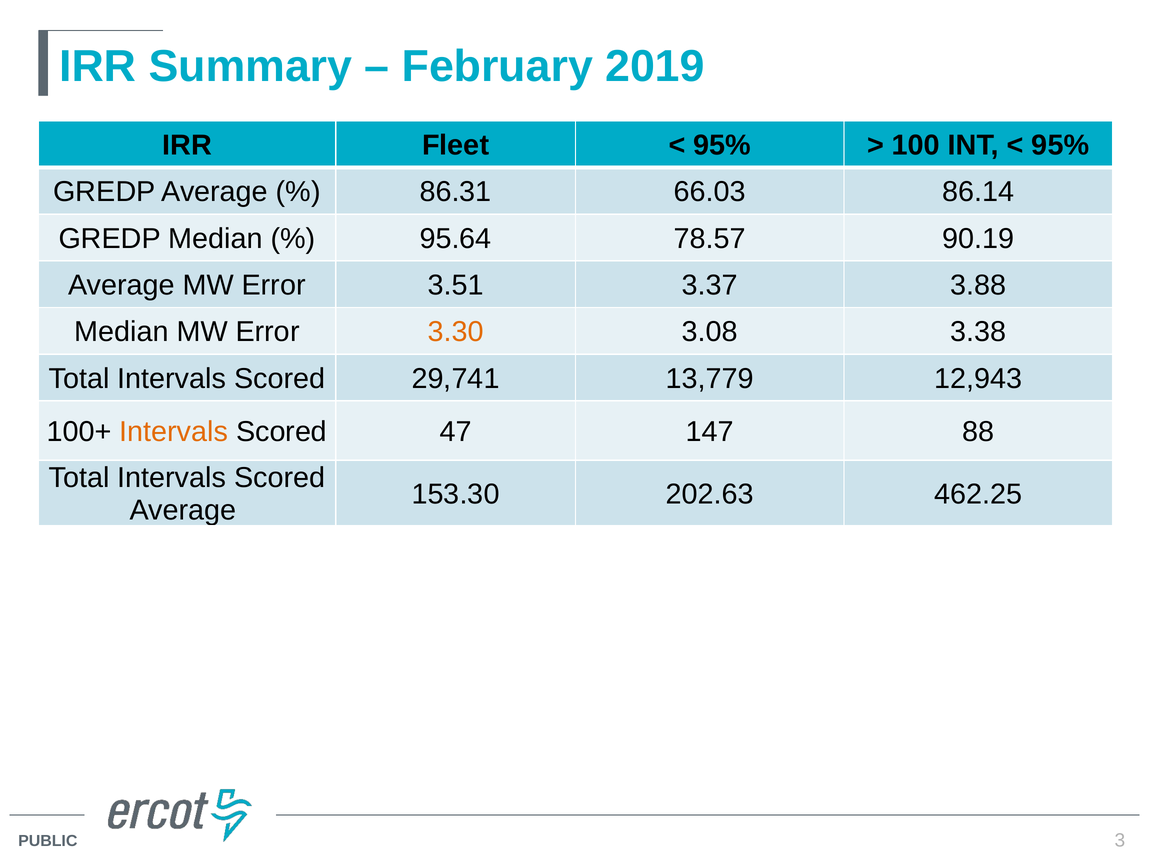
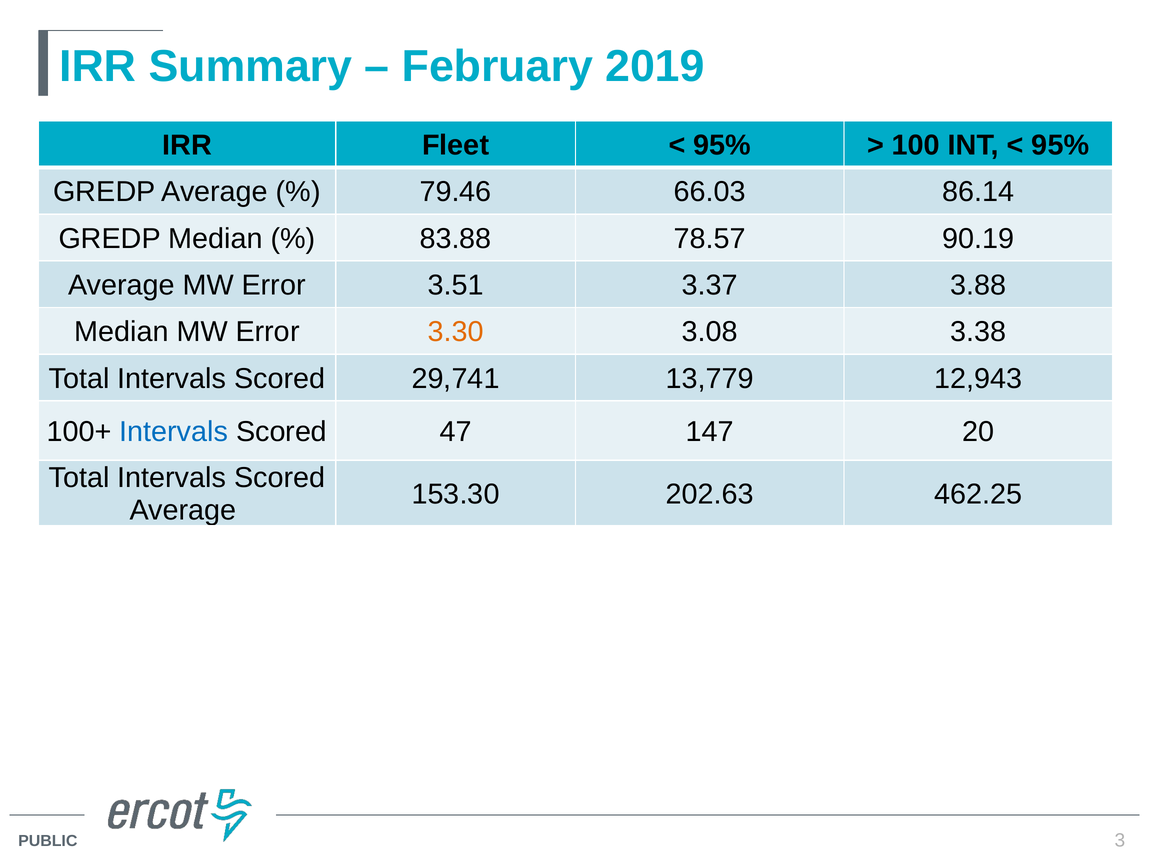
86.31: 86.31 -> 79.46
95.64: 95.64 -> 83.88
Intervals at (174, 432) colour: orange -> blue
88: 88 -> 20
